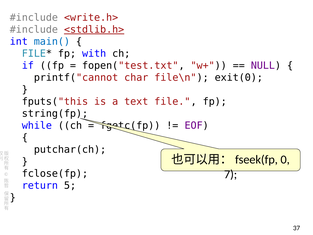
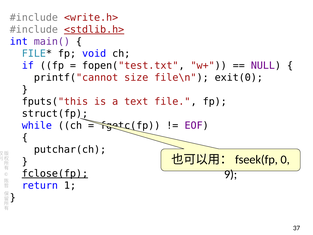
main( colour: blue -> purple
with: with -> void
char: char -> size
string(fp: string(fp -> struct(fp
fclose(fp underline: none -> present
7: 7 -> 9
5: 5 -> 1
